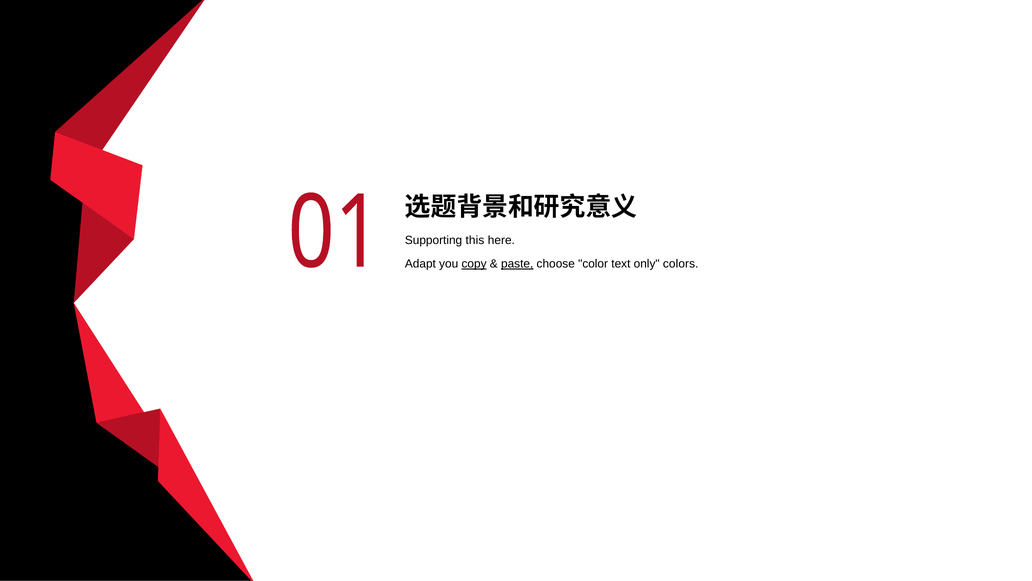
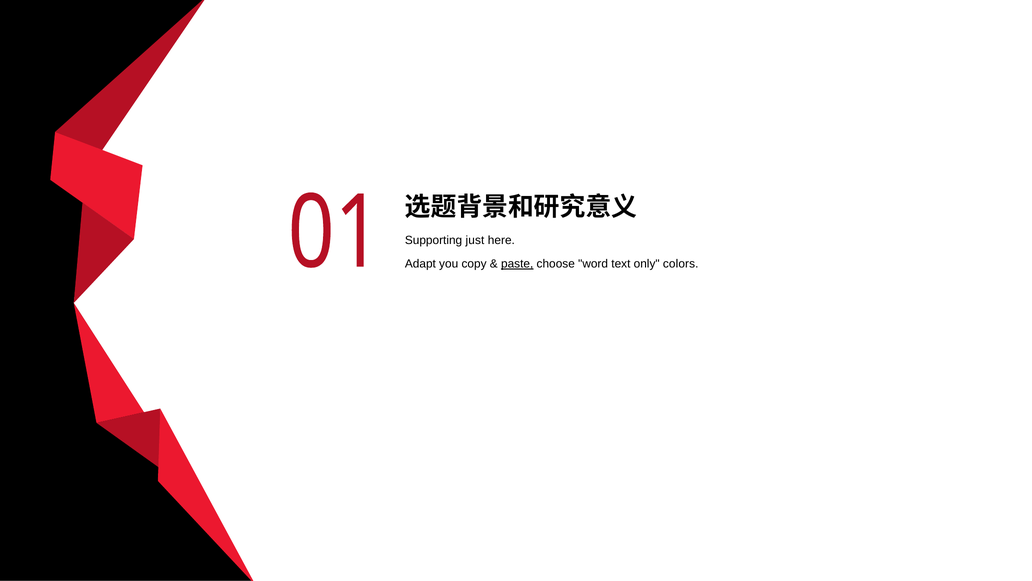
this: this -> just
copy underline: present -> none
color: color -> word
